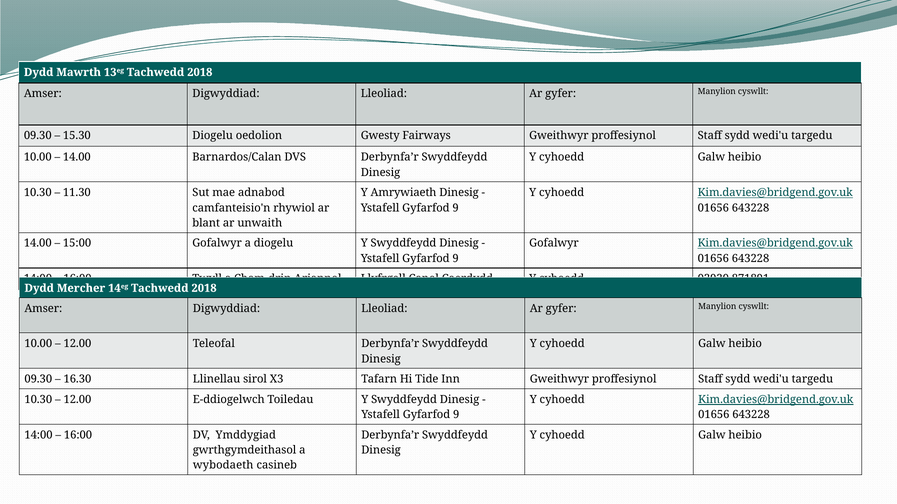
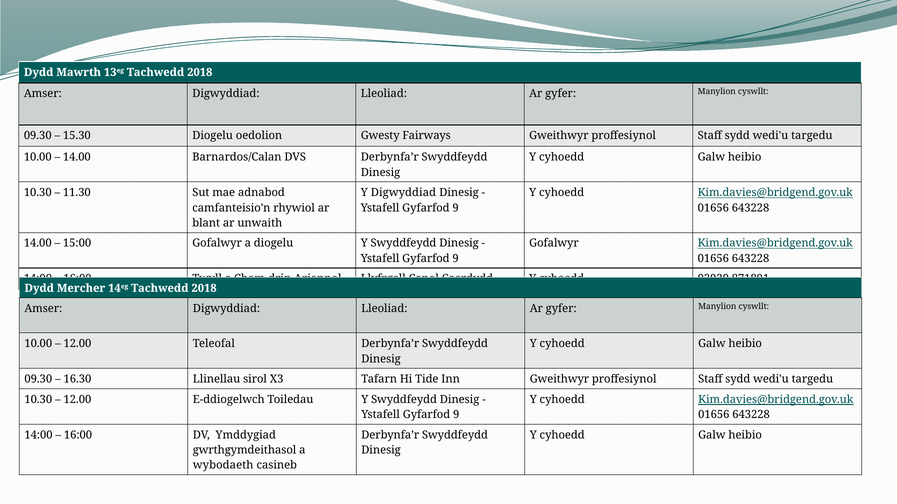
Y Amrywiaeth: Amrywiaeth -> Digwyddiad
